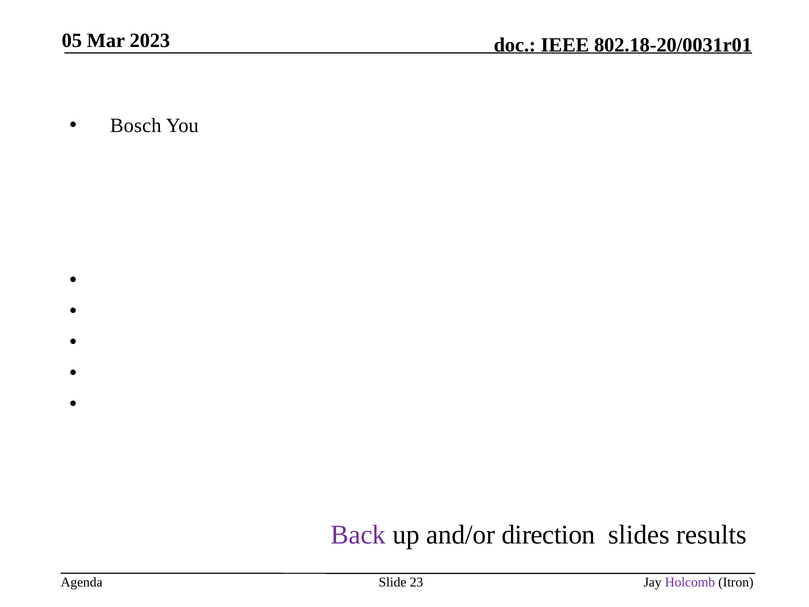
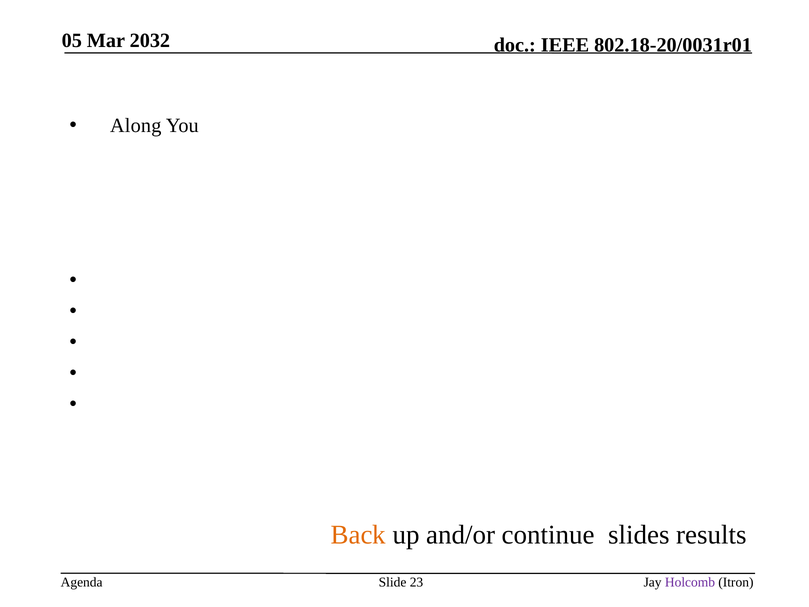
2023: 2023 -> 2032
Bosch: Bosch -> Along
Back colour: purple -> orange
direction: direction -> continue
